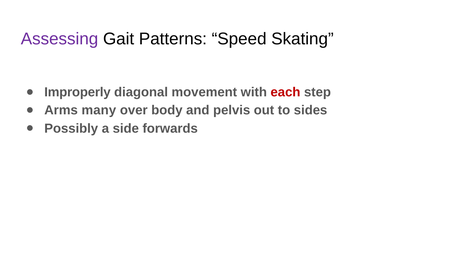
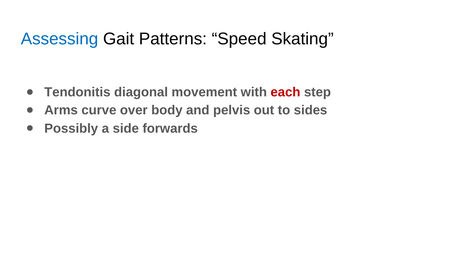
Assessing colour: purple -> blue
Improperly: Improperly -> Tendonitis
many: many -> curve
